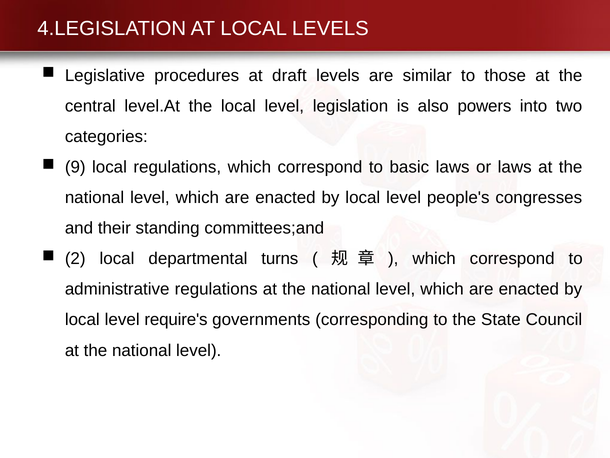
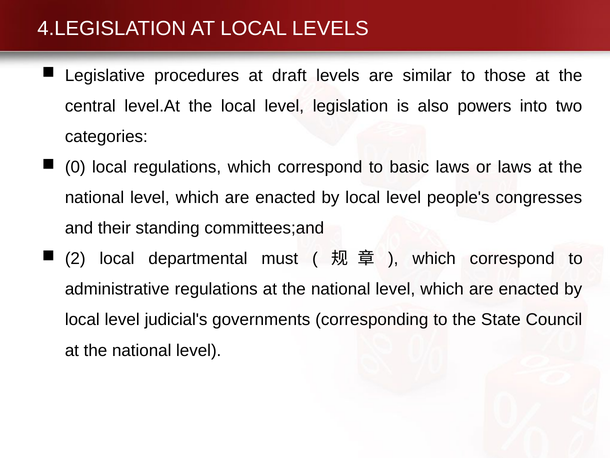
9: 9 -> 0
turns: turns -> must
require's: require's -> judicial's
